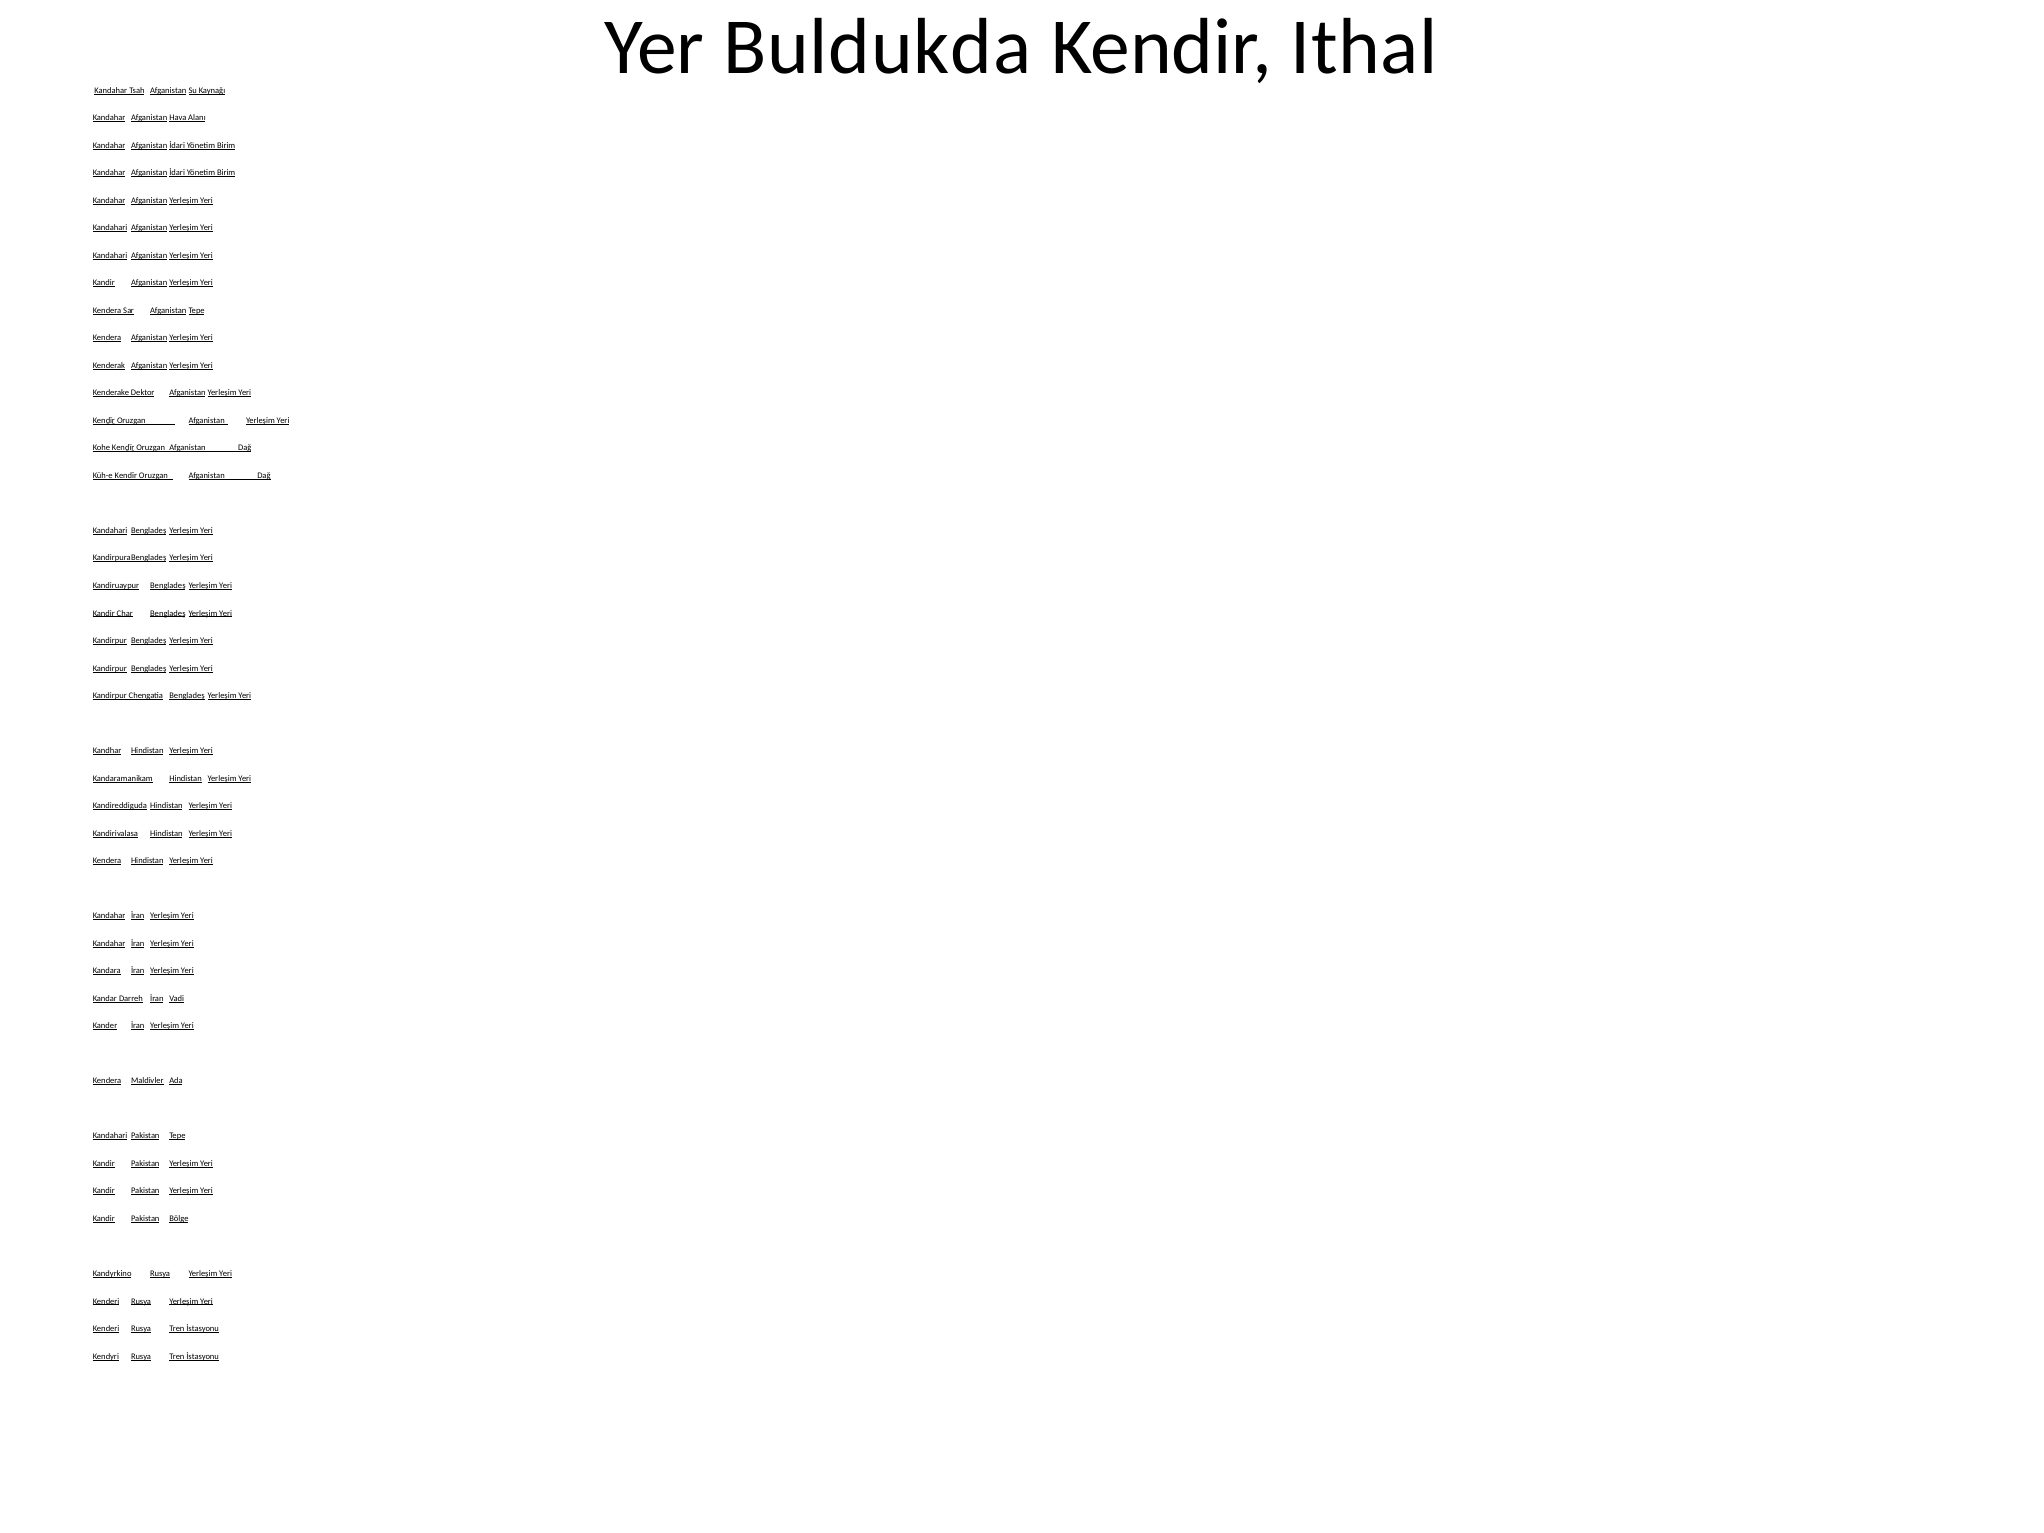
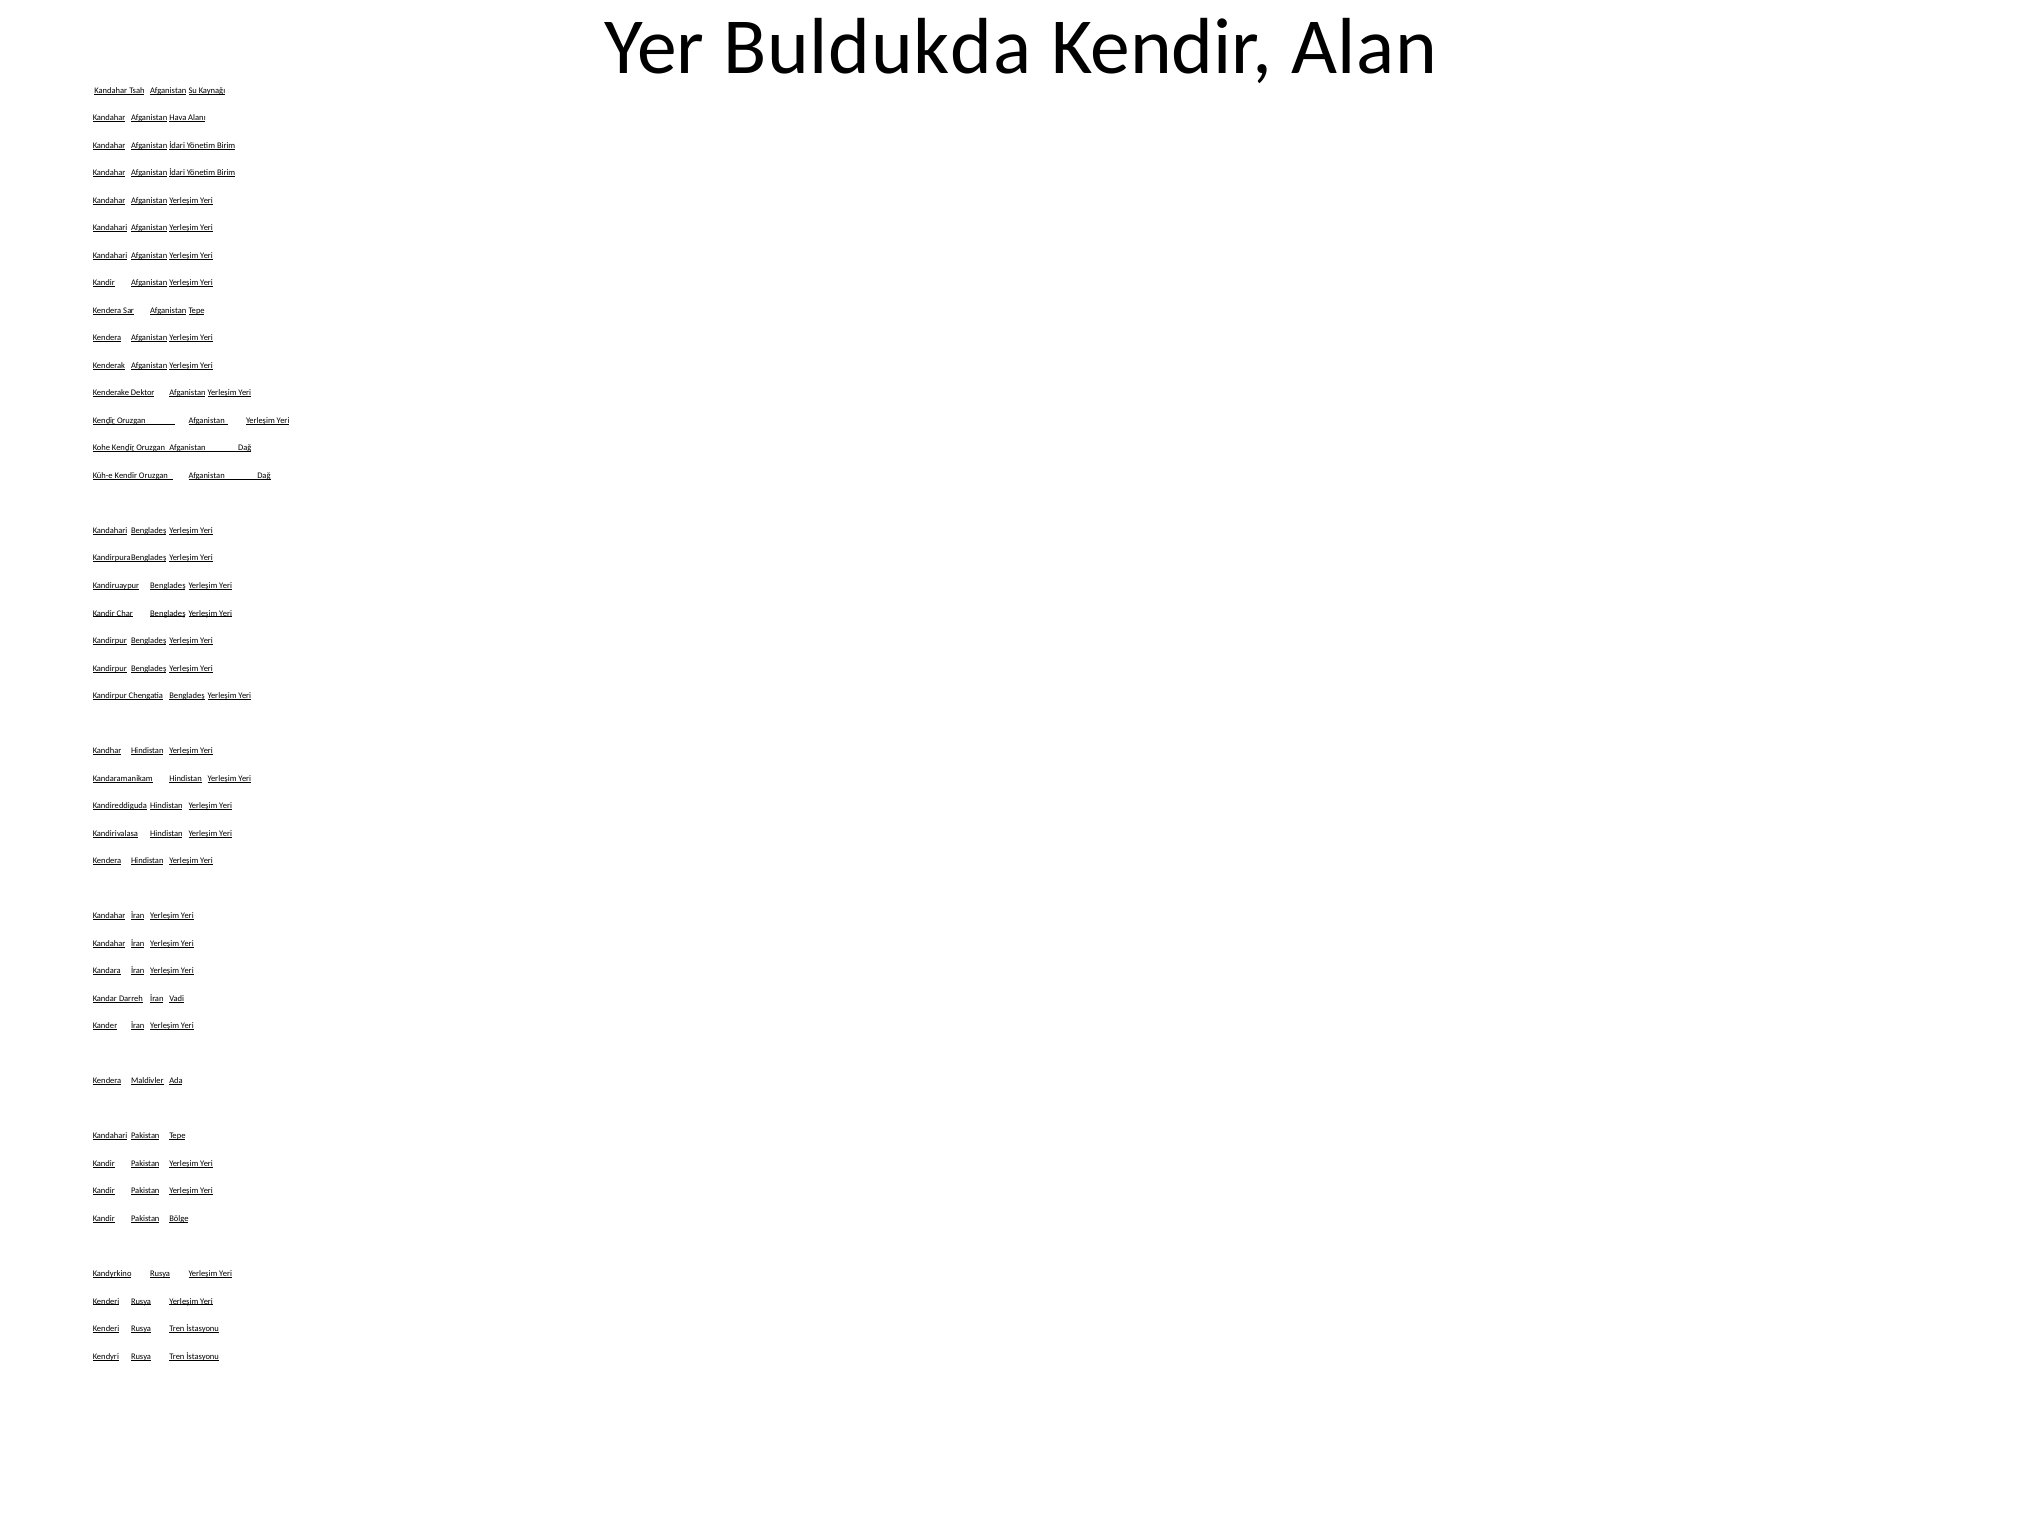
Ithal: Ithal -> Alan
